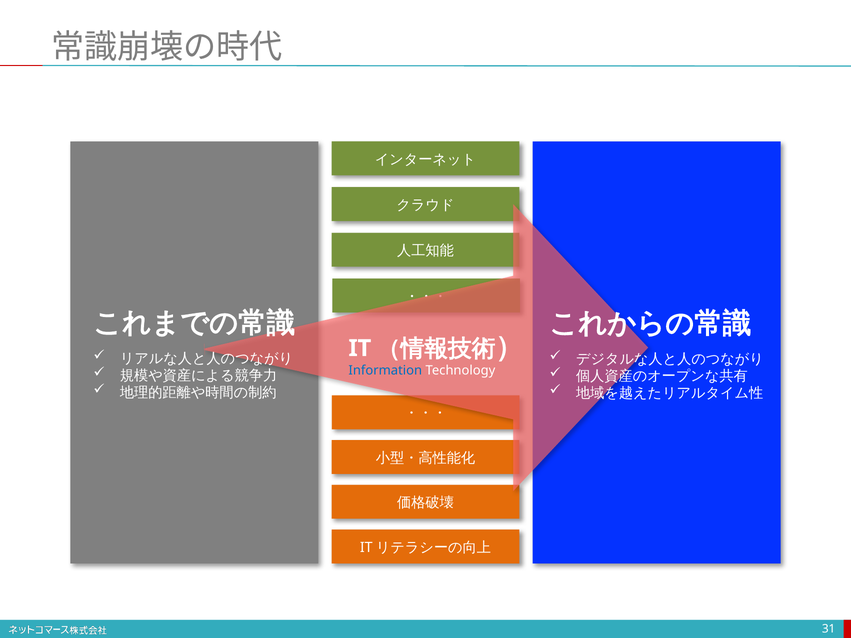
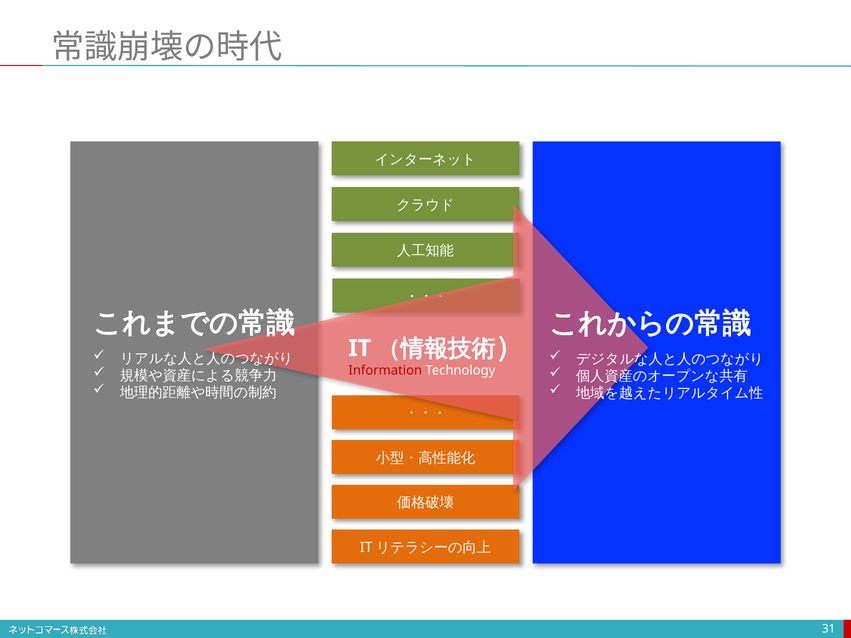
Information colour: blue -> red
